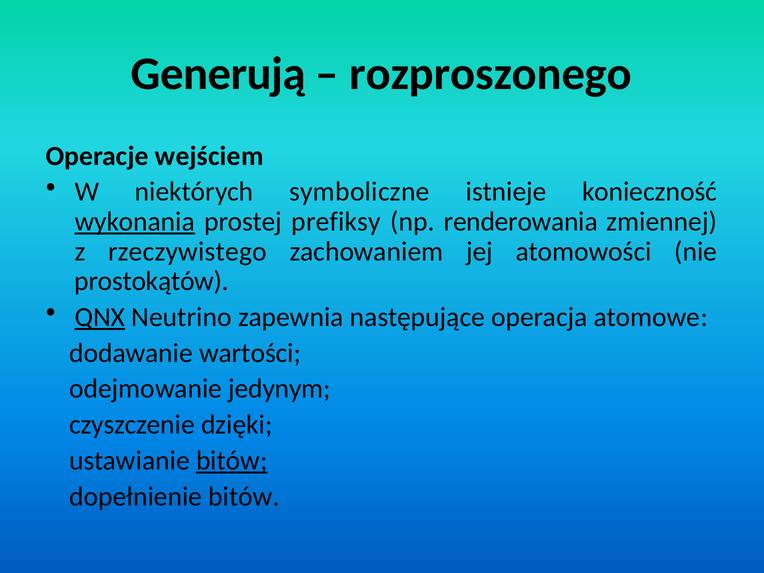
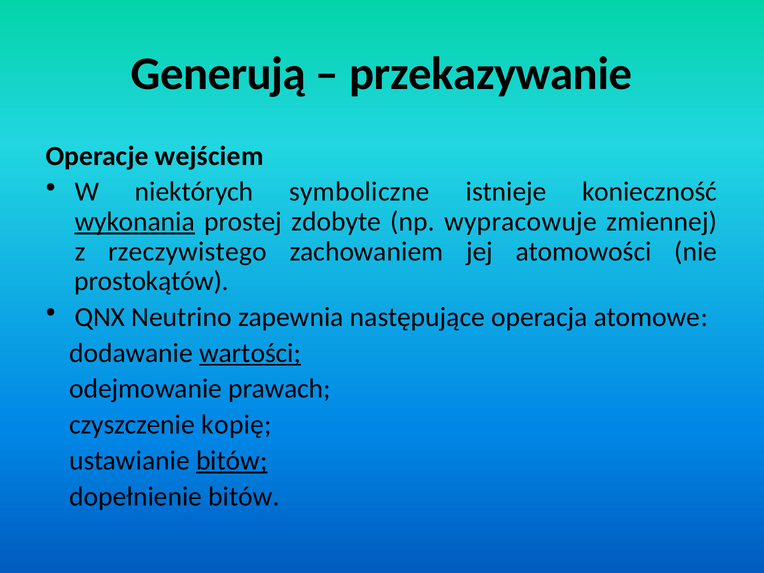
rozproszonego: rozproszonego -> przekazywanie
prefiksy: prefiksy -> zdobyte
renderowania: renderowania -> wypracowuje
QNX underline: present -> none
wartości underline: none -> present
jedynym: jedynym -> prawach
dzięki: dzięki -> kopię
